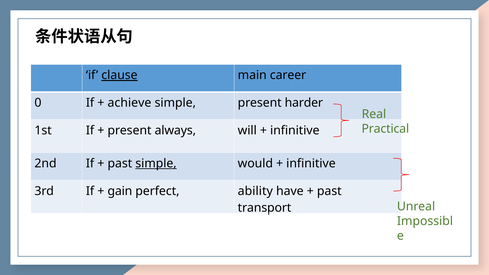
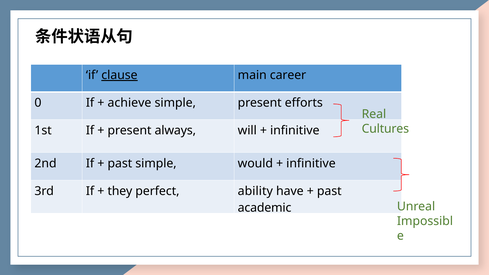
harder: harder -> efforts
Practical: Practical -> Cultures
simple at (156, 163) underline: present -> none
gain: gain -> they
transport: transport -> academic
